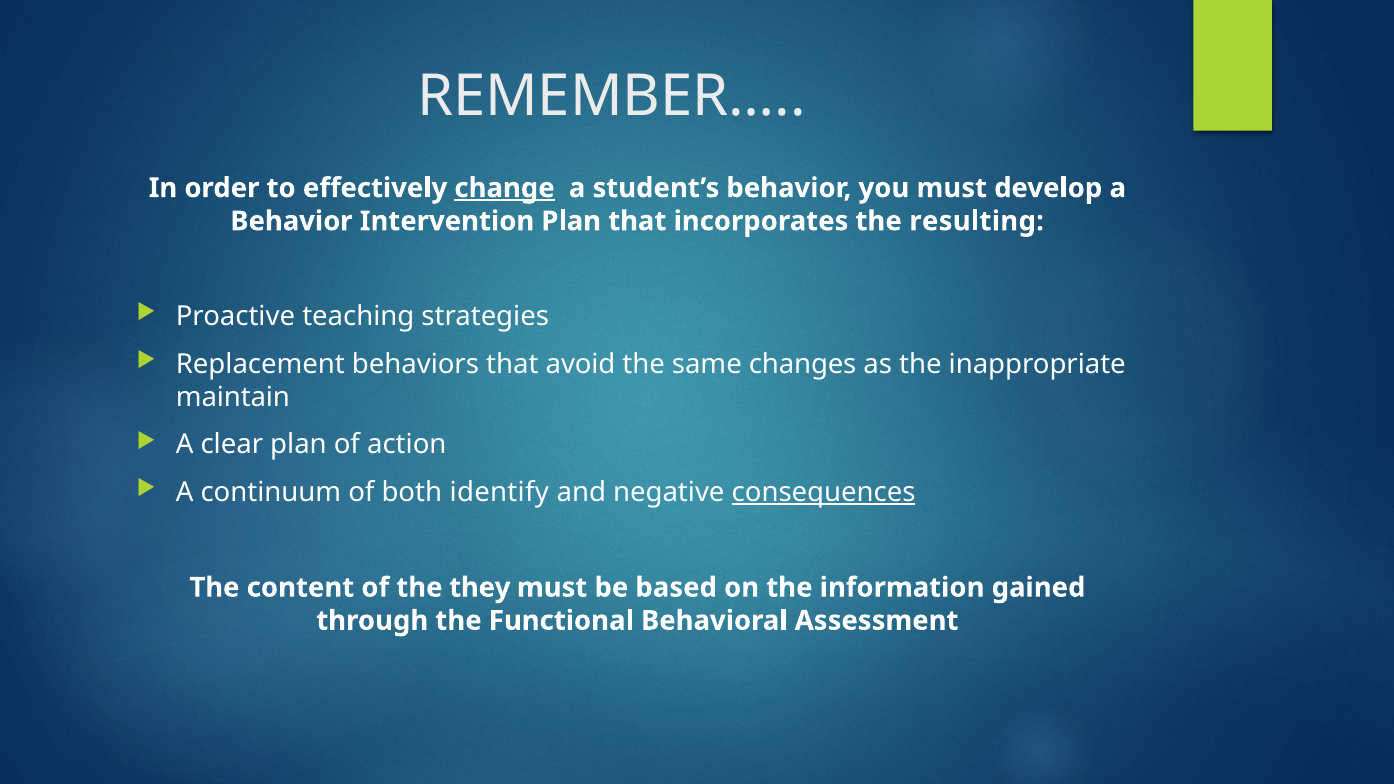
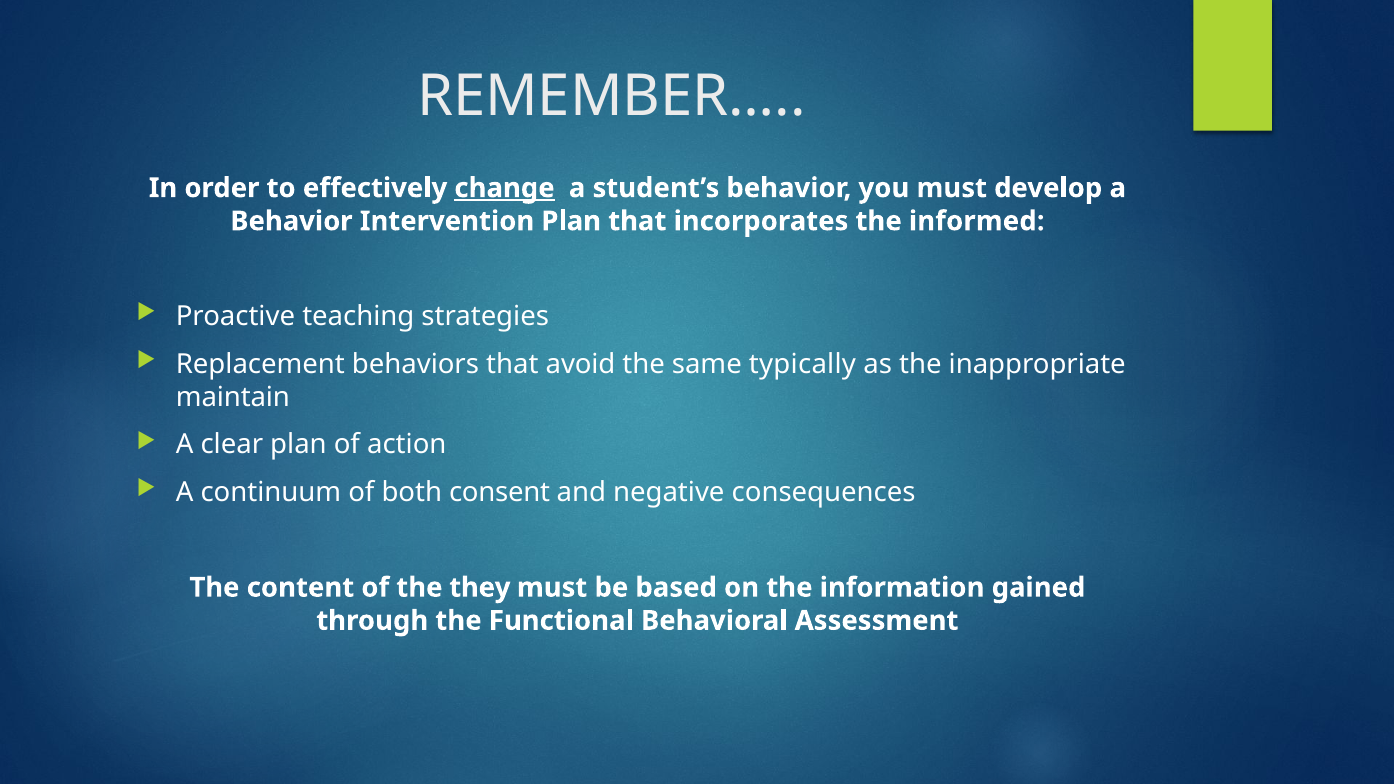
resulting: resulting -> informed
changes: changes -> typically
identify: identify -> consent
consequences underline: present -> none
